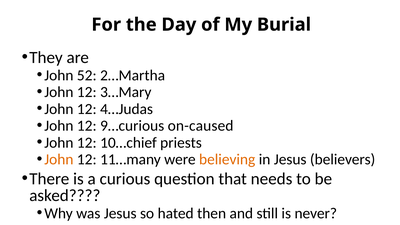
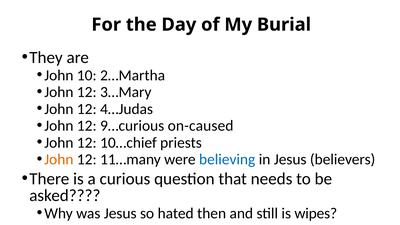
52: 52 -> 10
believing colour: orange -> blue
never: never -> wipes
